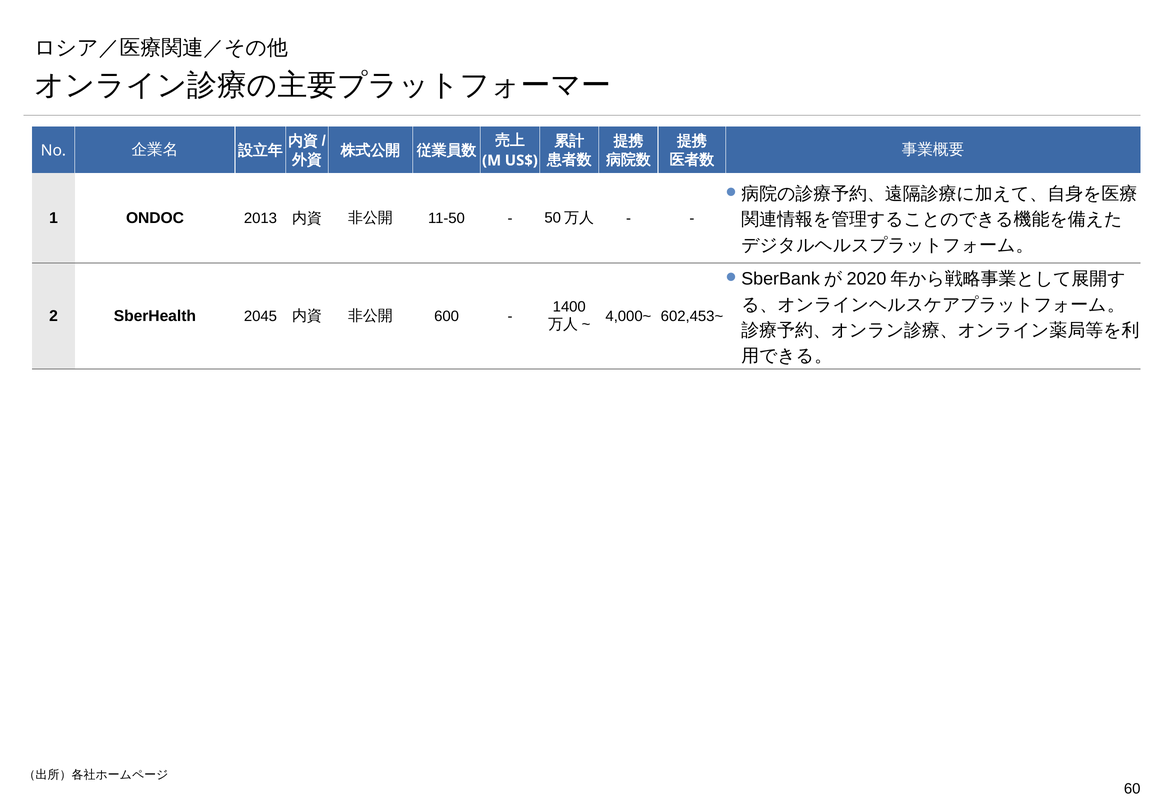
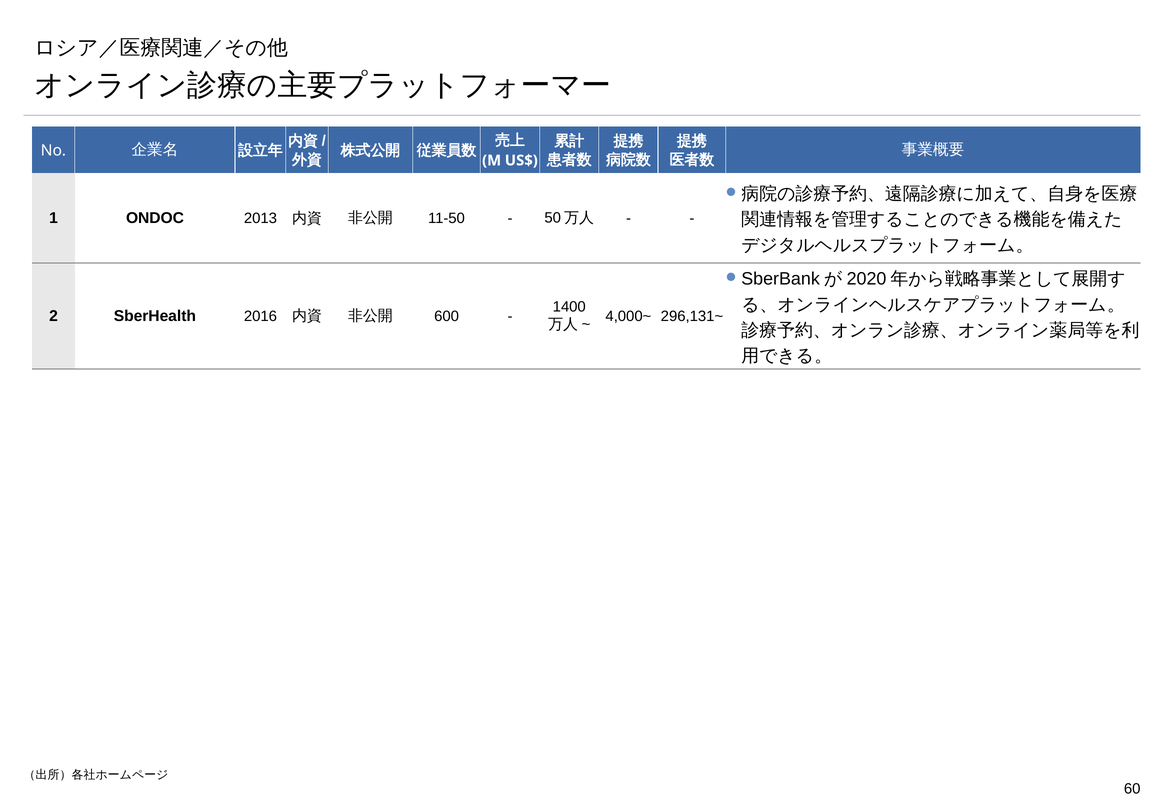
2045: 2045 -> 2016
602,453~: 602,453~ -> 296,131~
